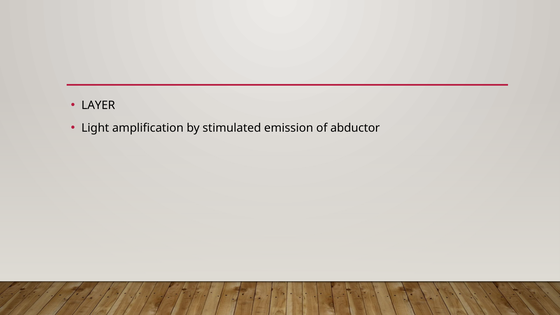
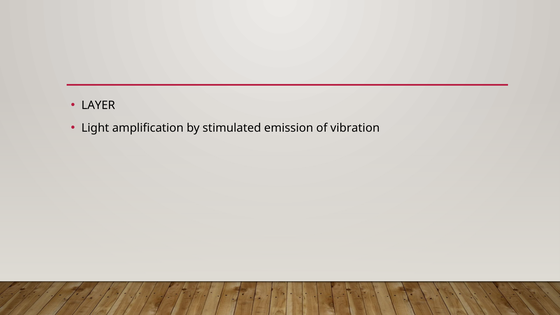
abductor: abductor -> vibration
